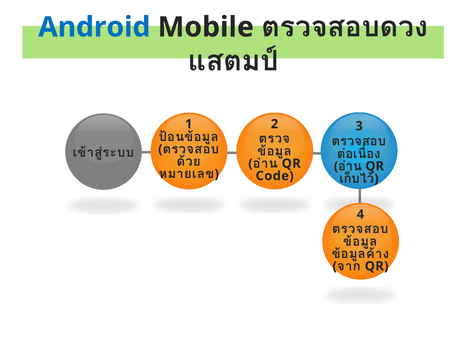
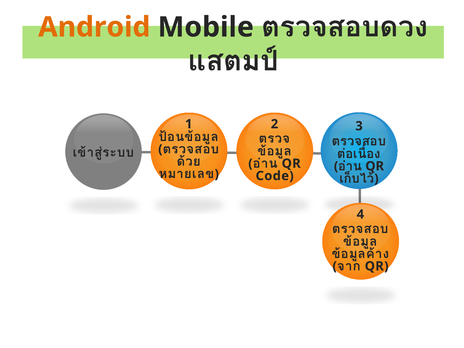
Android colour: blue -> orange
